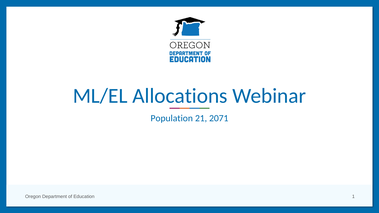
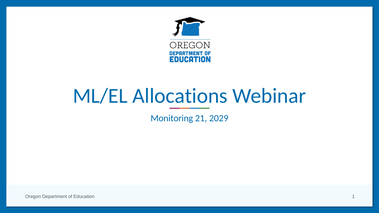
Population: Population -> Monitoring
2071: 2071 -> 2029
